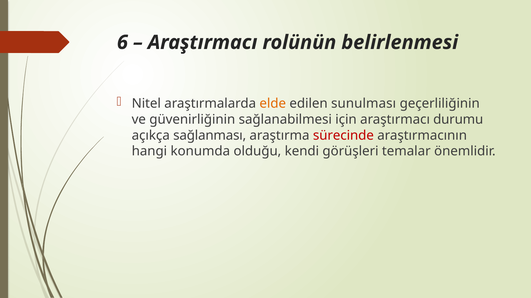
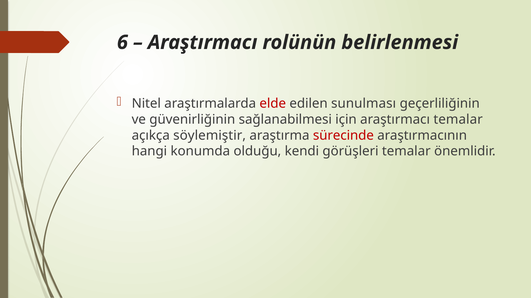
elde colour: orange -> red
araştırmacı durumu: durumu -> temalar
sağlanması: sağlanması -> söylemiştir
